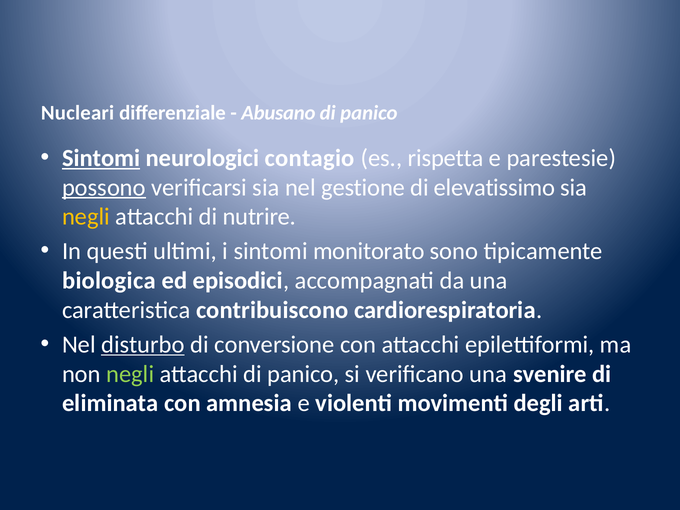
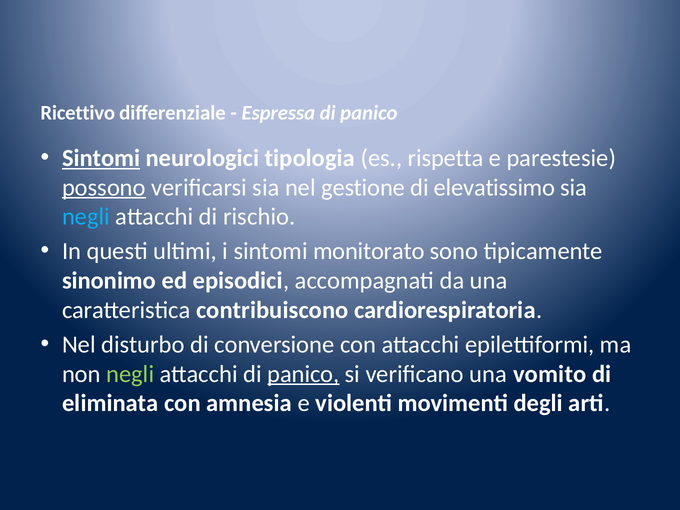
Nucleari: Nucleari -> Ricettivo
Abusano: Abusano -> Espressa
contagio: contagio -> tipologia
negli at (86, 217) colour: yellow -> light blue
nutrire: nutrire -> rischio
biologica: biologica -> sinonimo
disturbo underline: present -> none
panico at (303, 374) underline: none -> present
svenire: svenire -> vomito
